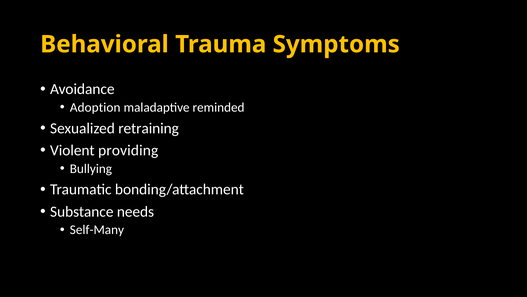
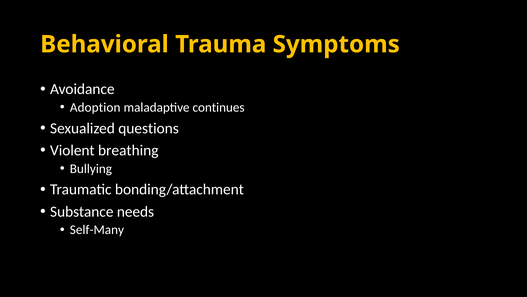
reminded: reminded -> continues
retraining: retraining -> questions
providing: providing -> breathing
